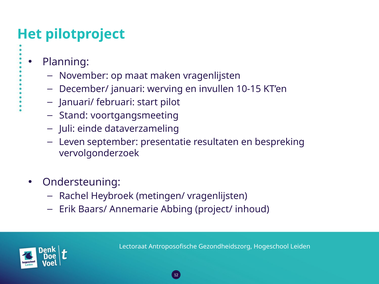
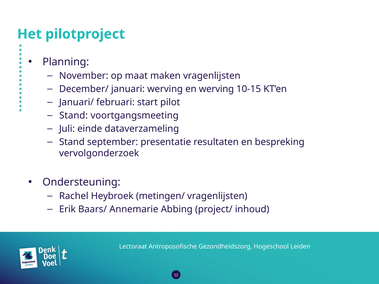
en invullen: invullen -> werving
Leven at (72, 142): Leven -> Stand
